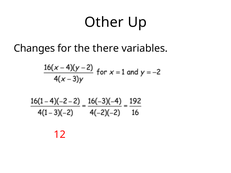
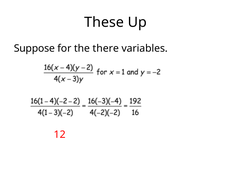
Other: Other -> These
Changes: Changes -> Suppose
